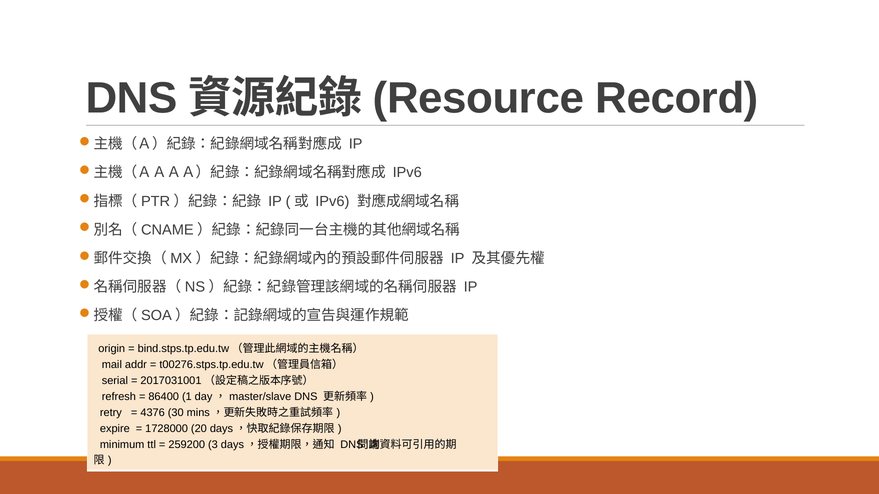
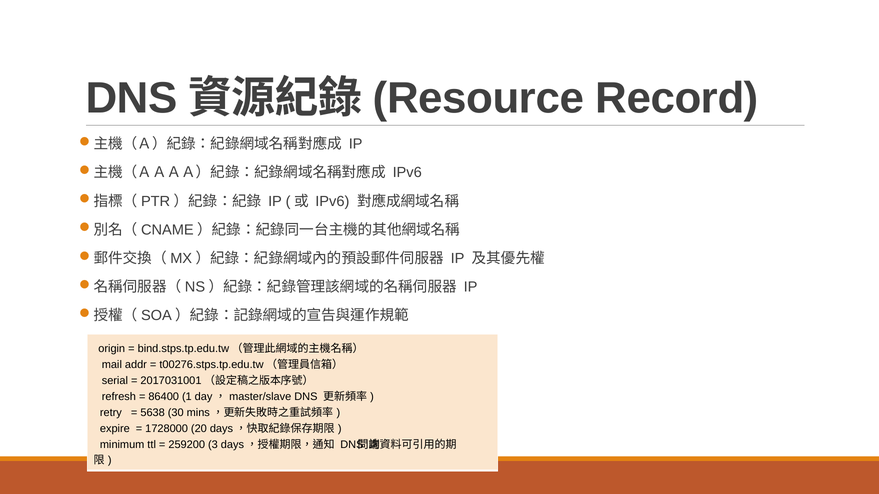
4376: 4376 -> 5638
